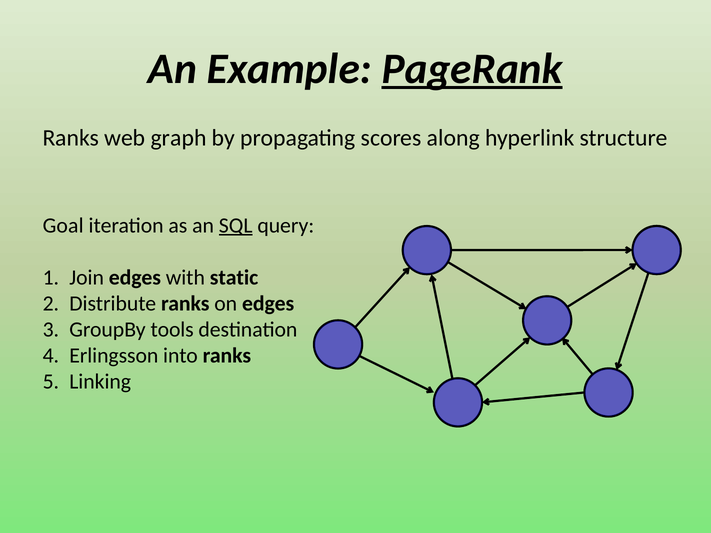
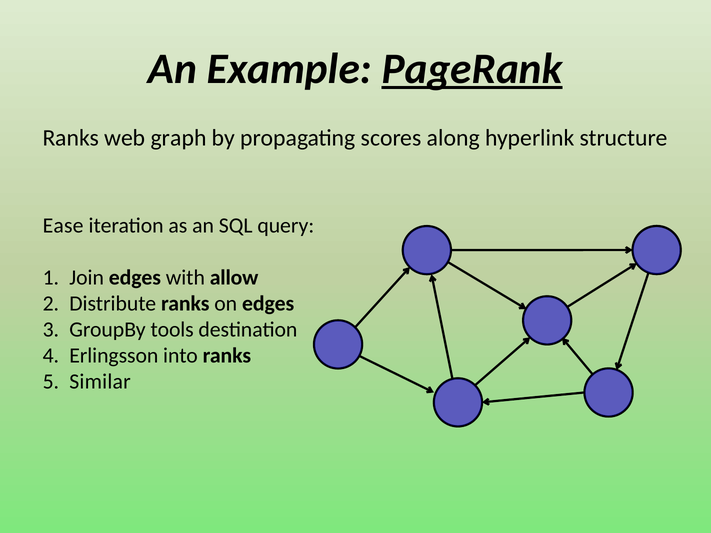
Goal: Goal -> Ease
SQL underline: present -> none
static: static -> allow
Linking: Linking -> Similar
